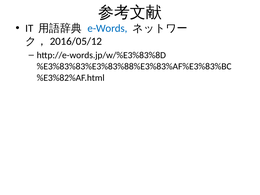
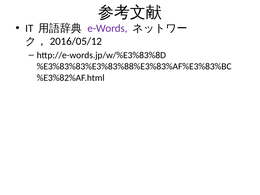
e-Words colour: blue -> purple
